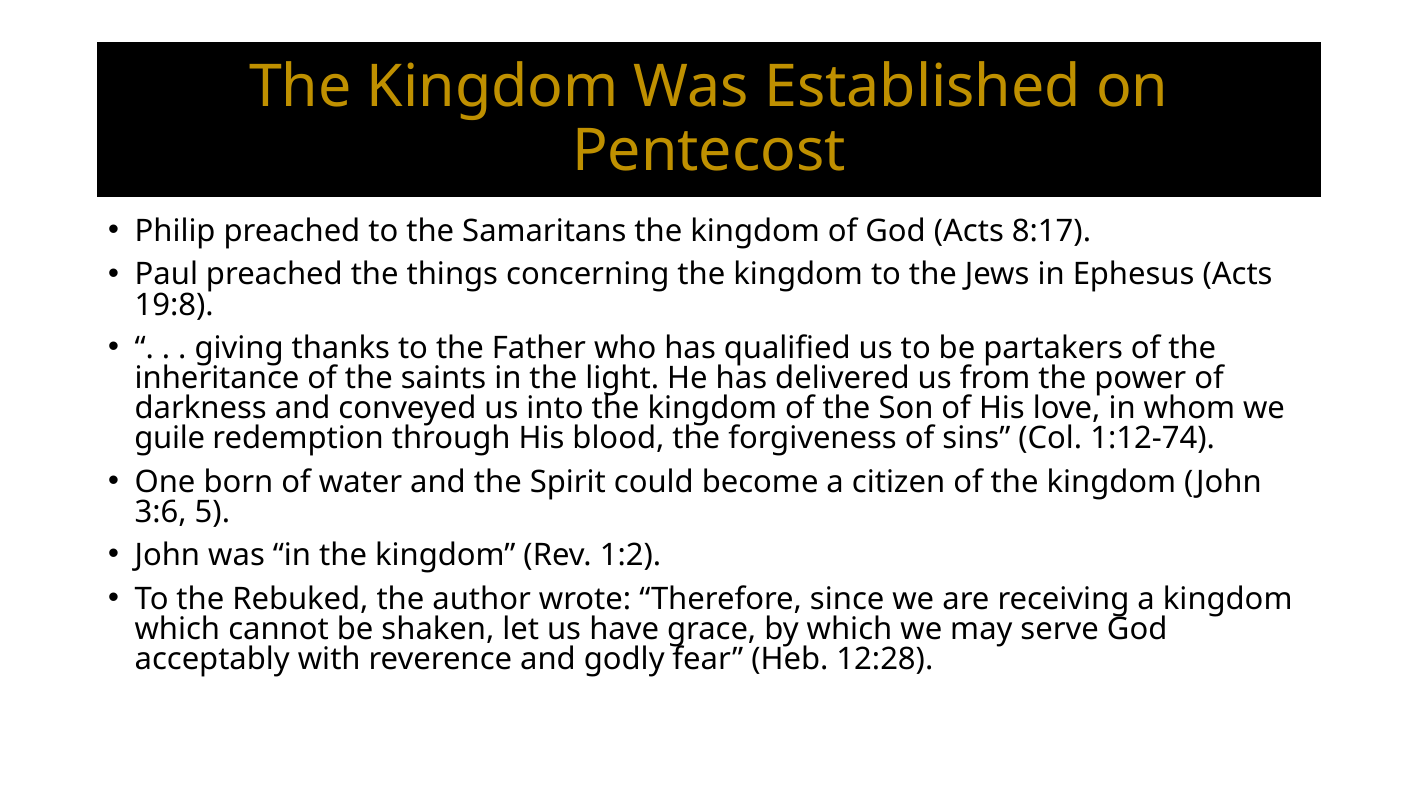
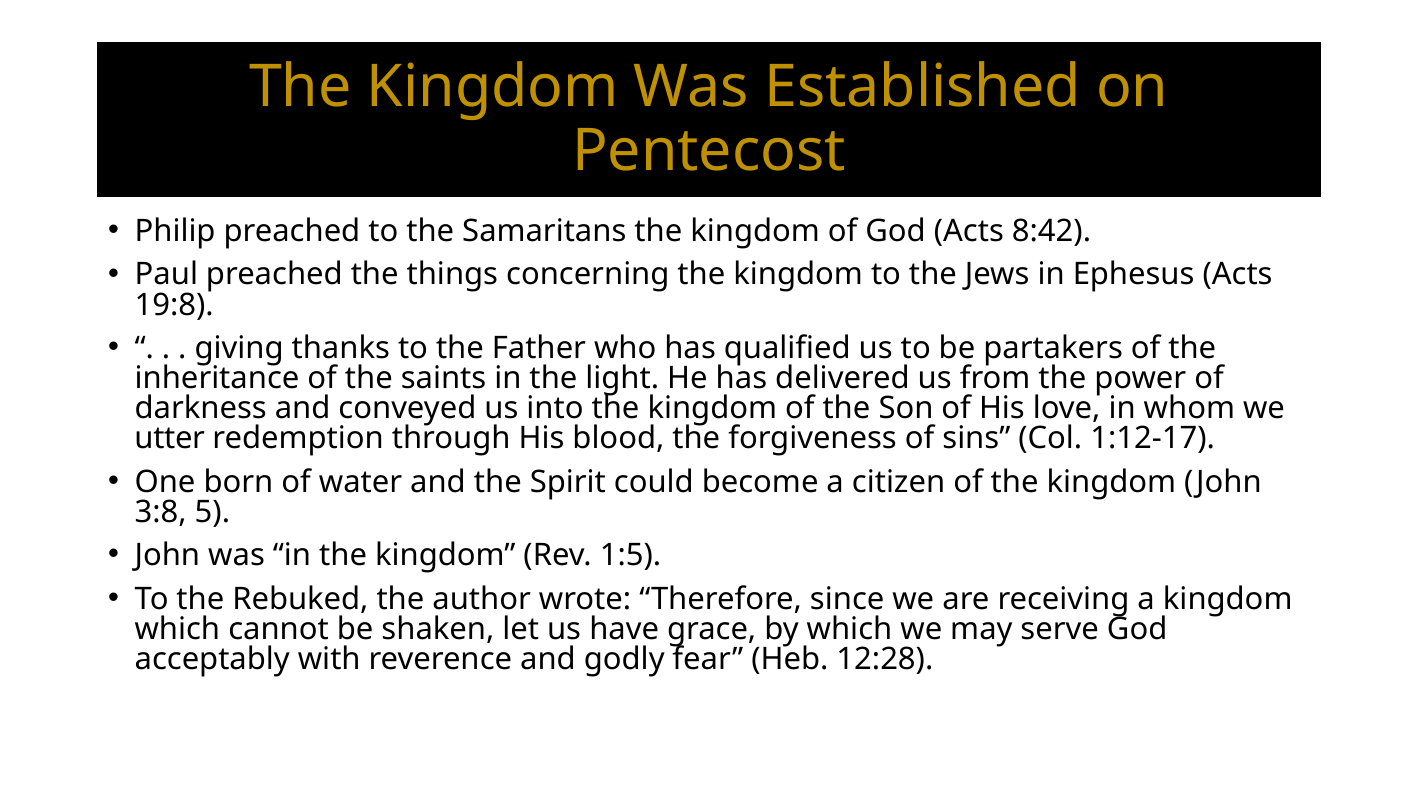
8:17: 8:17 -> 8:42
guile: guile -> utter
1:12-74: 1:12-74 -> 1:12-17
3:6: 3:6 -> 3:8
1:2: 1:2 -> 1:5
